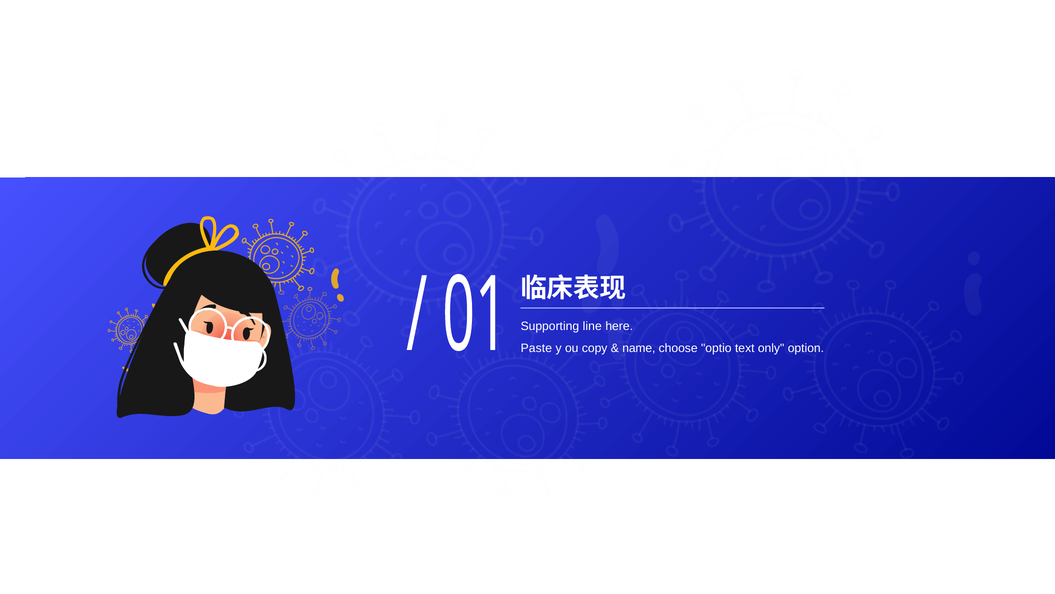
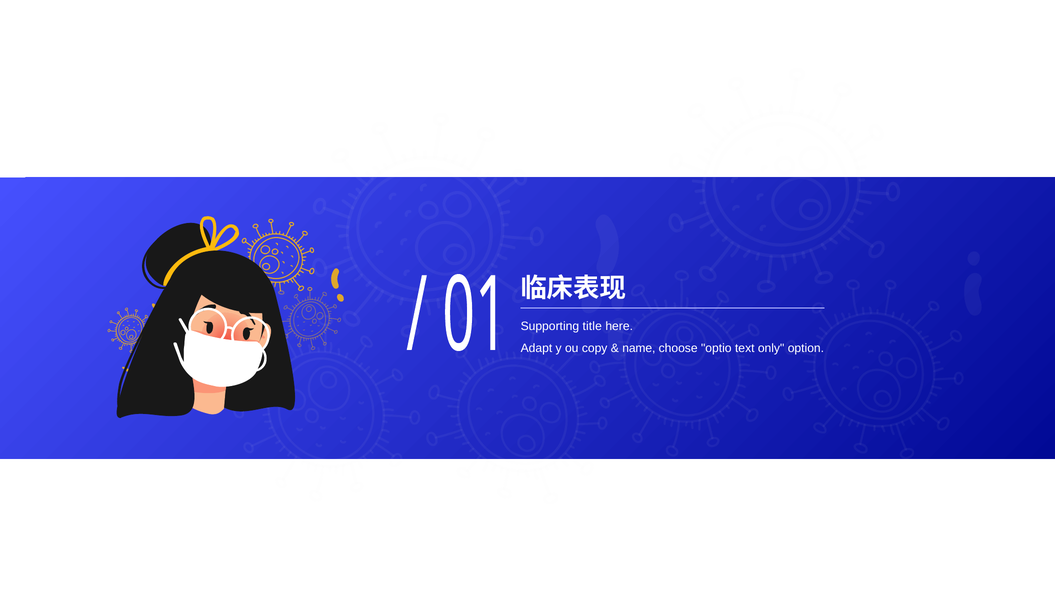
line: line -> title
Paste: Paste -> Adapt
